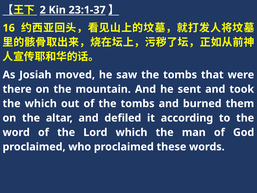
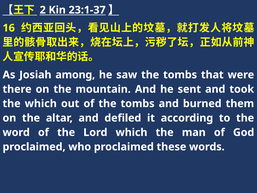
moved: moved -> among
